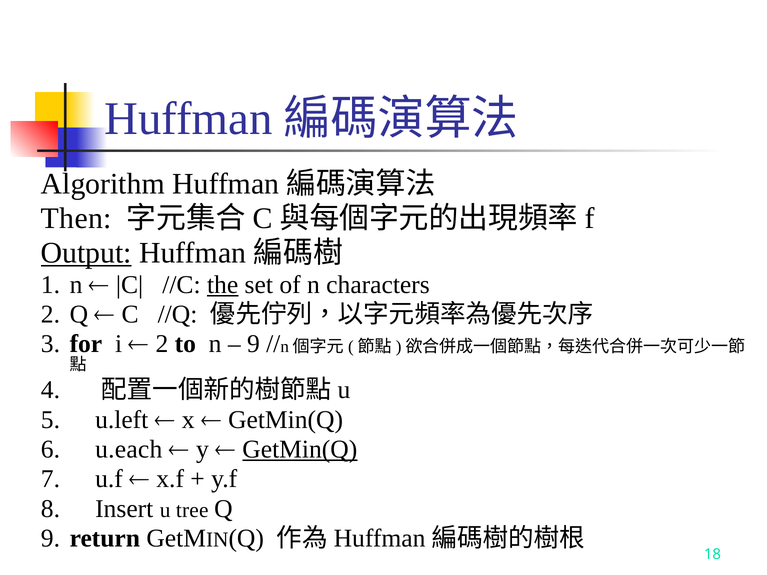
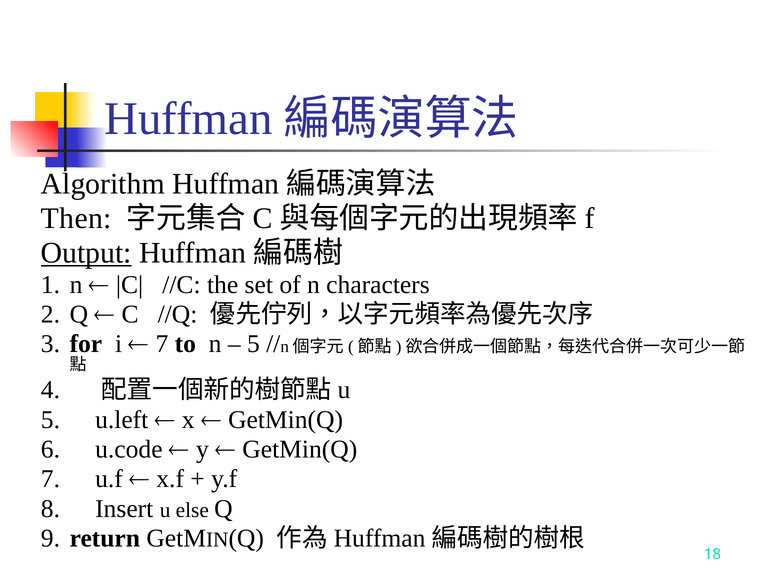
the underline: present -> none
2 at (162, 344): 2 -> 7
9 at (253, 344): 9 -> 5
u.each: u.each -> u.code
GetMin(Q at (300, 450) underline: present -> none
tree: tree -> else
